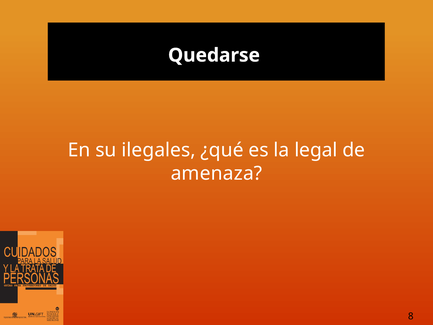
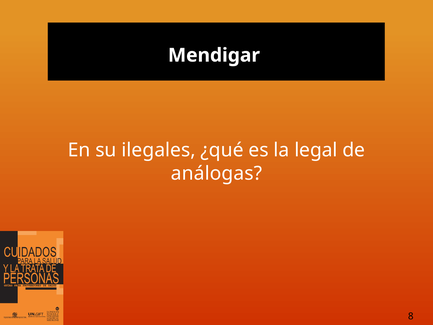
Quedarse: Quedarse -> Mendigar
amenaza: amenaza -> análogas
